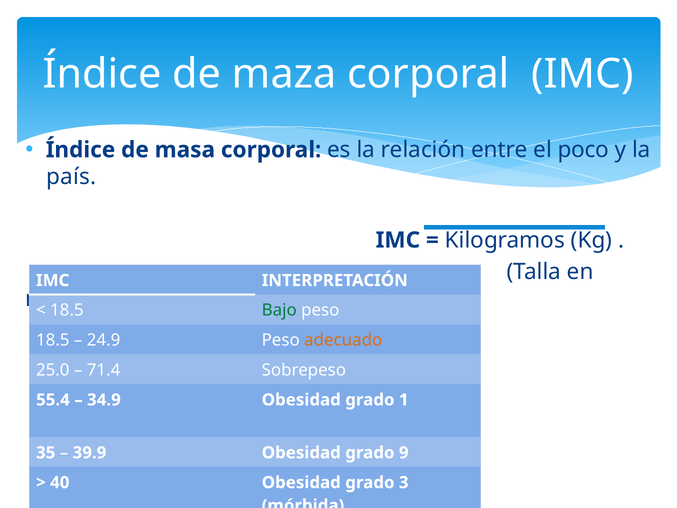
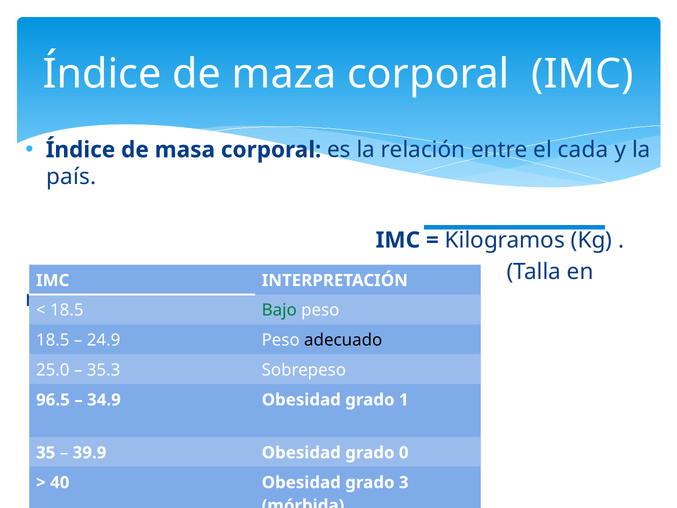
poco: poco -> cada
adecuado colour: orange -> black
71.4: 71.4 -> 35.3
55.4: 55.4 -> 96.5
9: 9 -> 0
